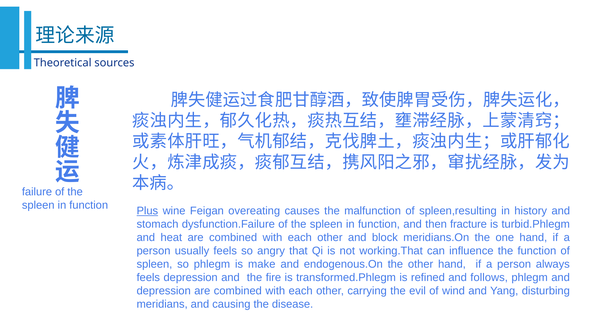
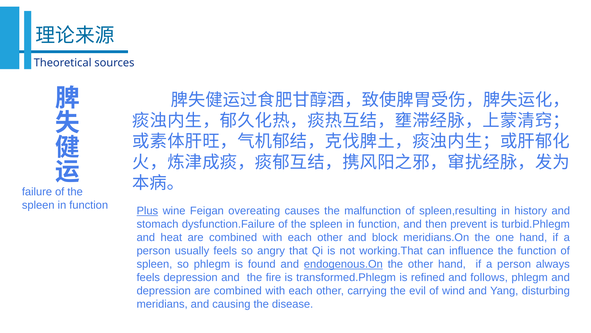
fracture: fracture -> prevent
make: make -> found
endogenous.On underline: none -> present
